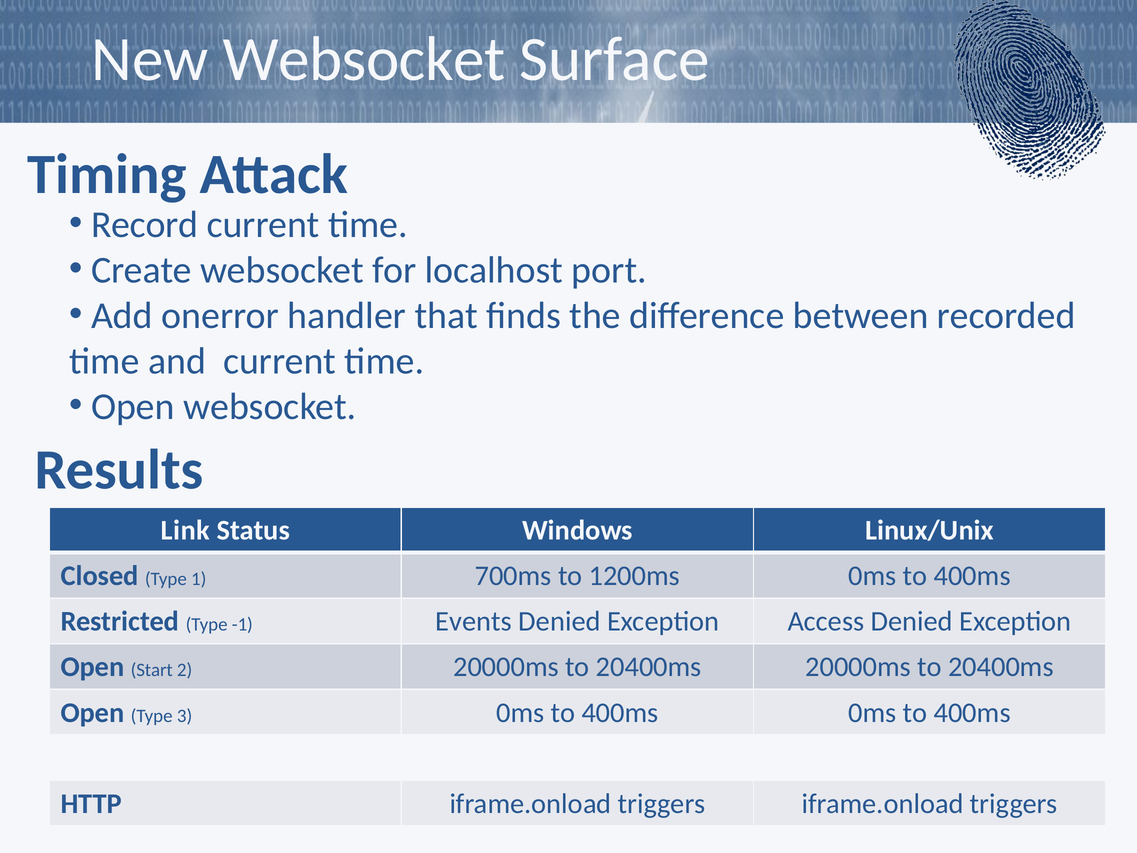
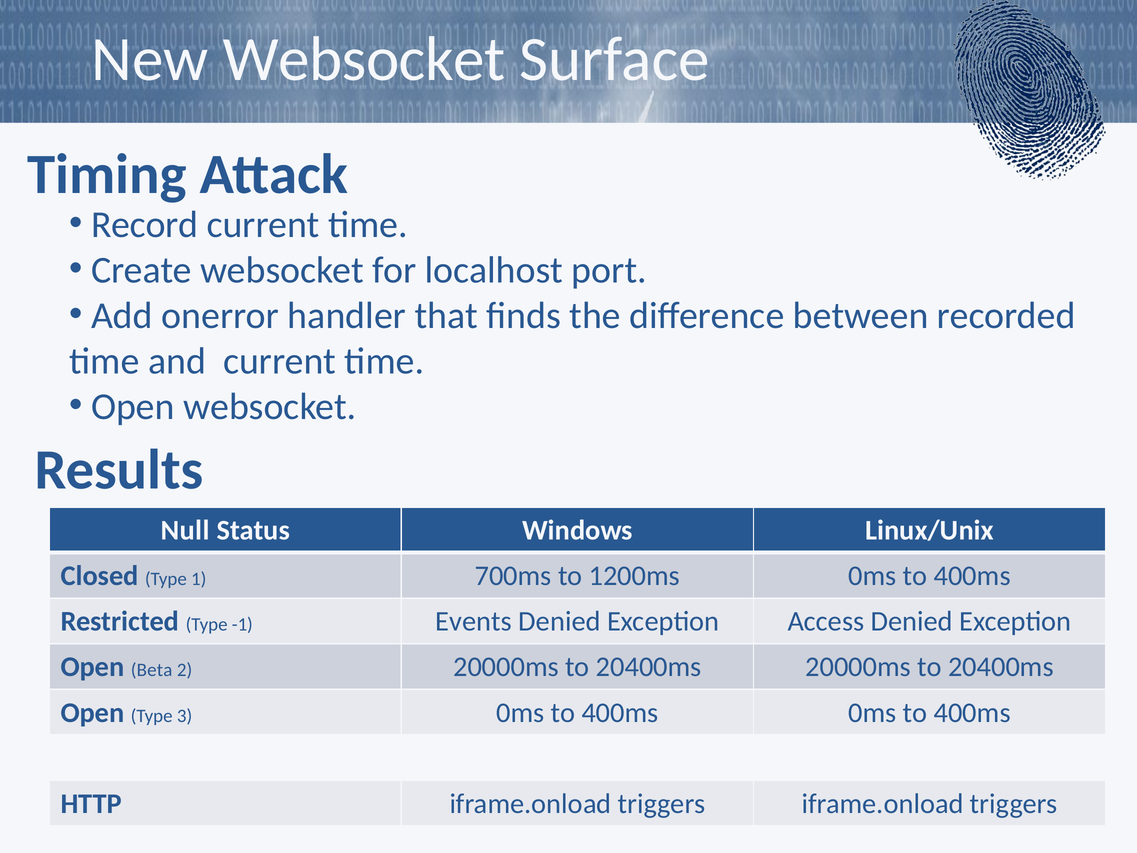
Link: Link -> Null
Start: Start -> Beta
